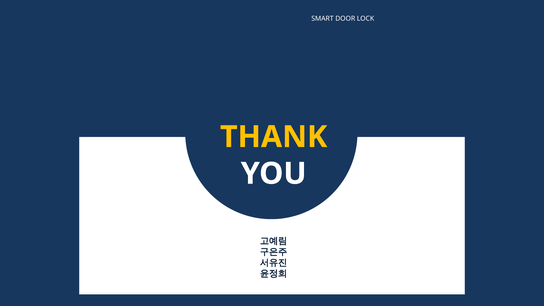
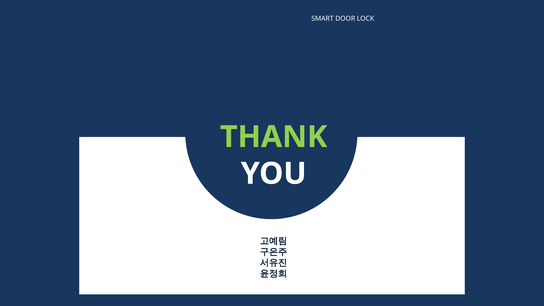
THANK colour: yellow -> light green
